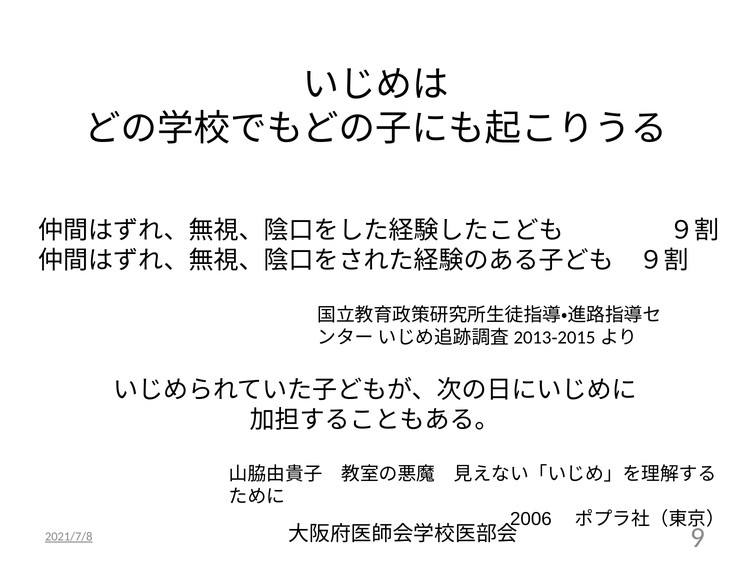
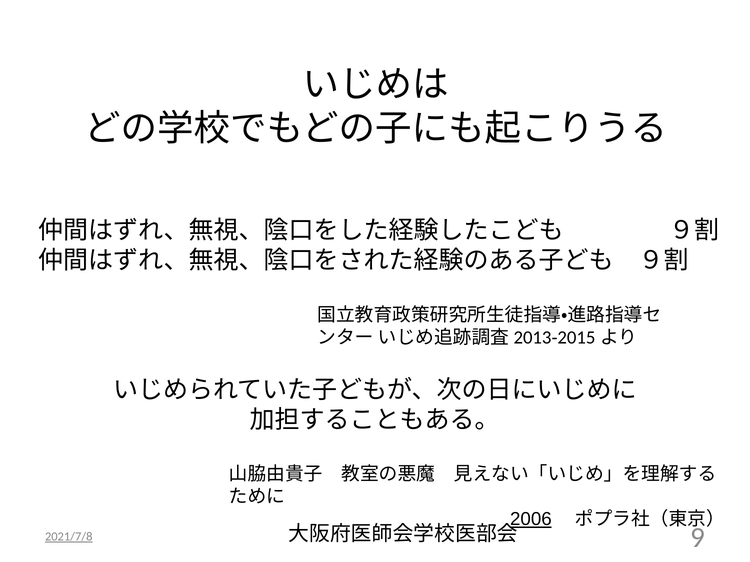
2006 underline: none -> present
